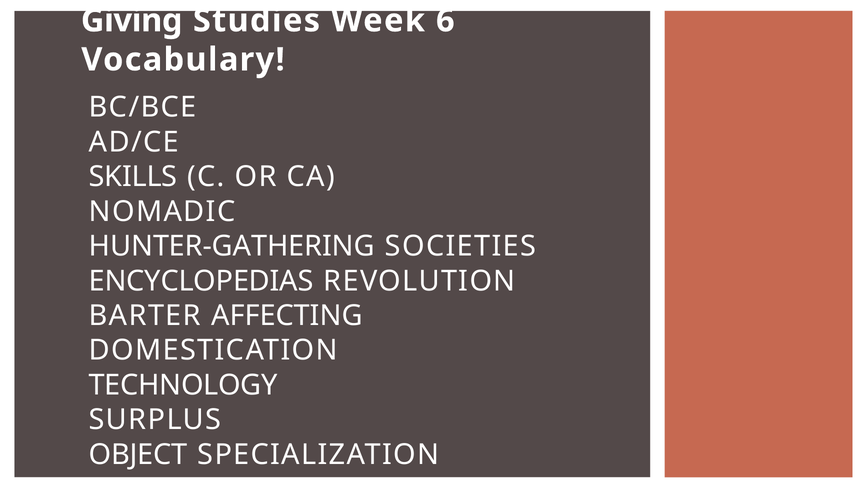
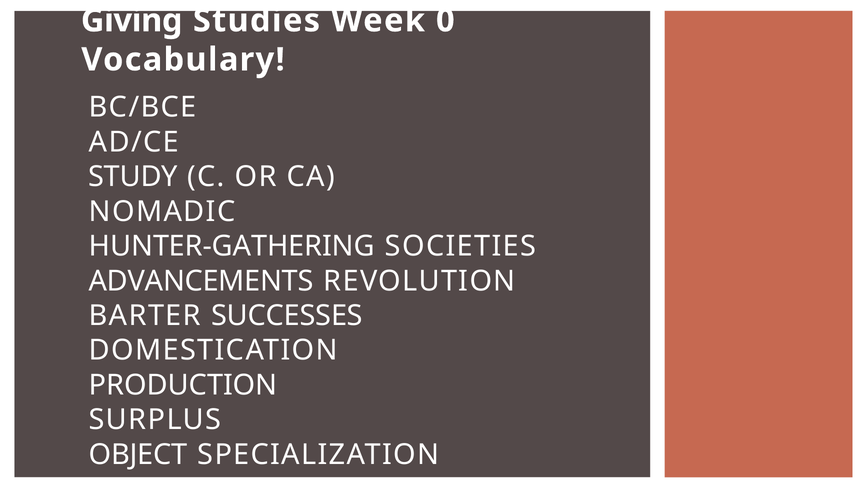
6: 6 -> 0
SKILLS: SKILLS -> STUDY
ENCYCLOPEDIAS: ENCYCLOPEDIAS -> ADVANCEMENTS
AFFECTING: AFFECTING -> SUCCESSES
TECHNOLOGY: TECHNOLOGY -> PRODUCTION
